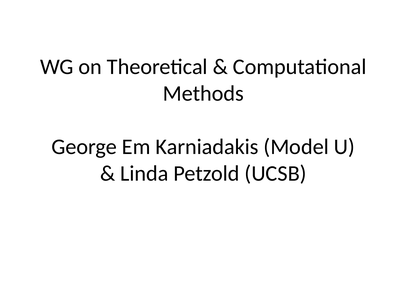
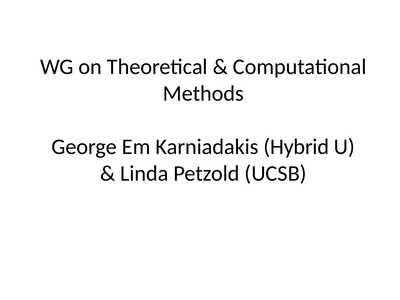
Model: Model -> Hybrid
